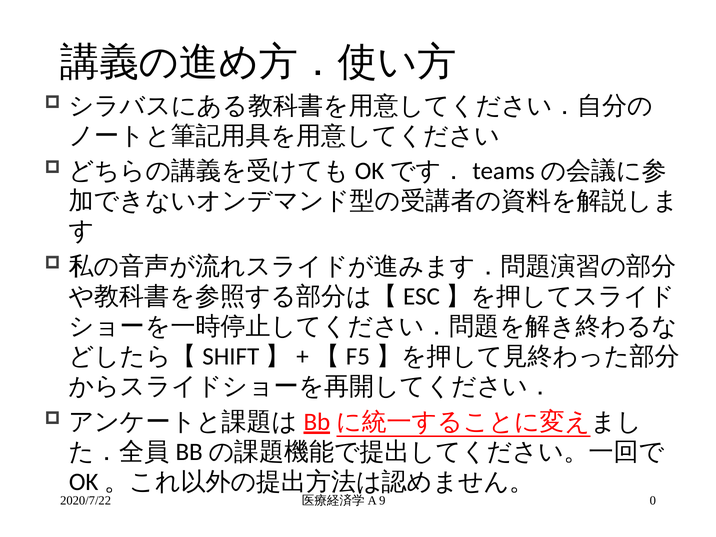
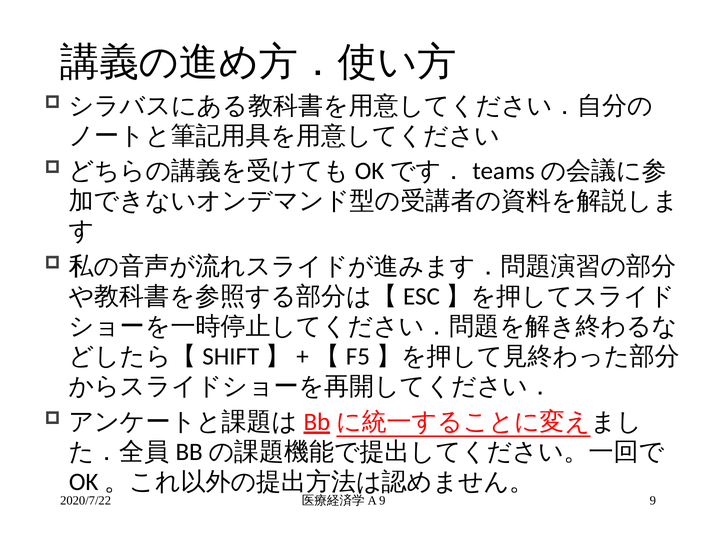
9 0: 0 -> 9
